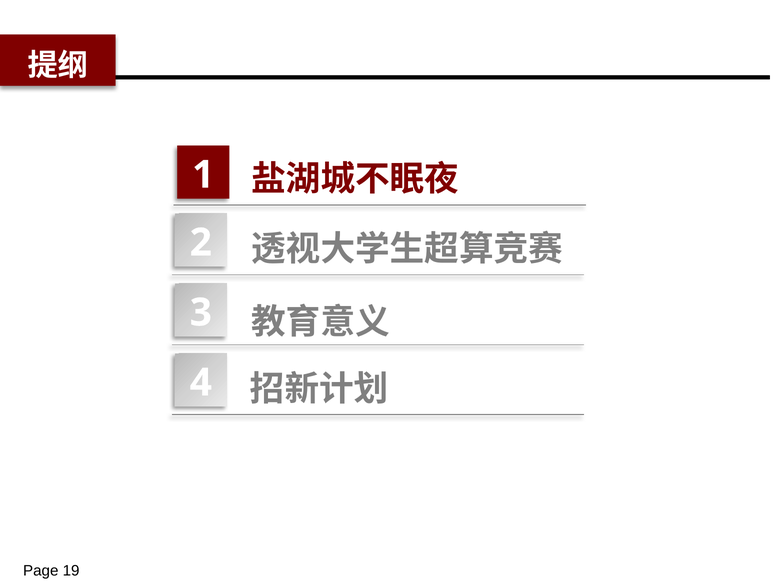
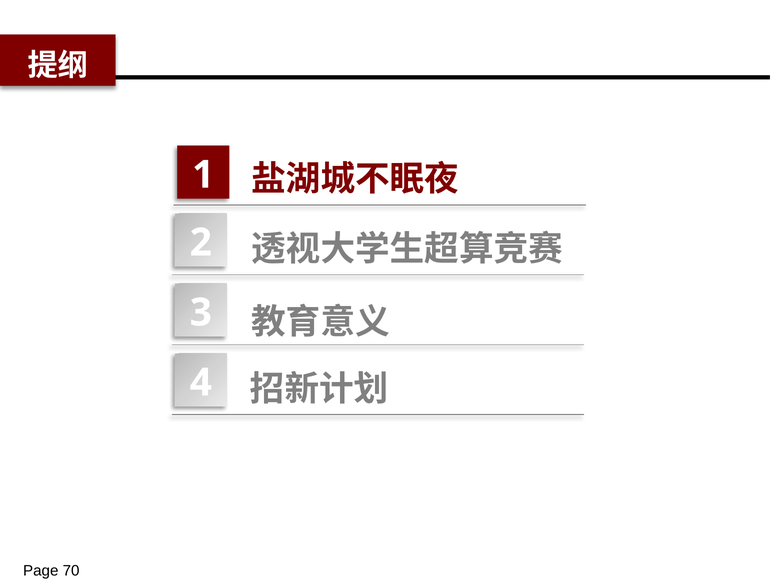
19: 19 -> 70
